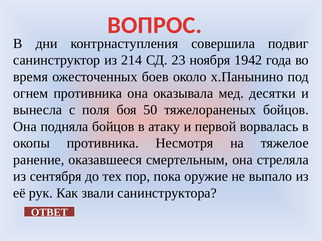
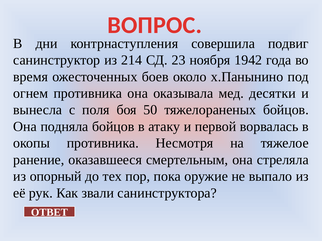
сентября: сентября -> опорный
